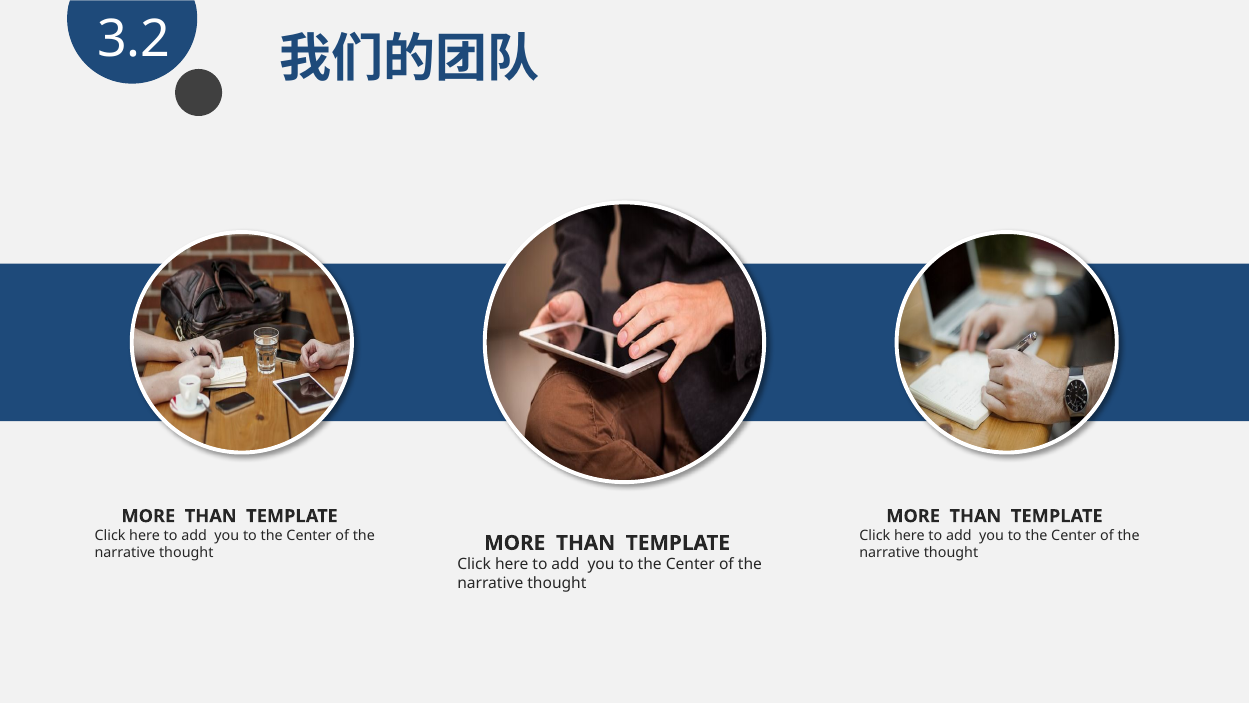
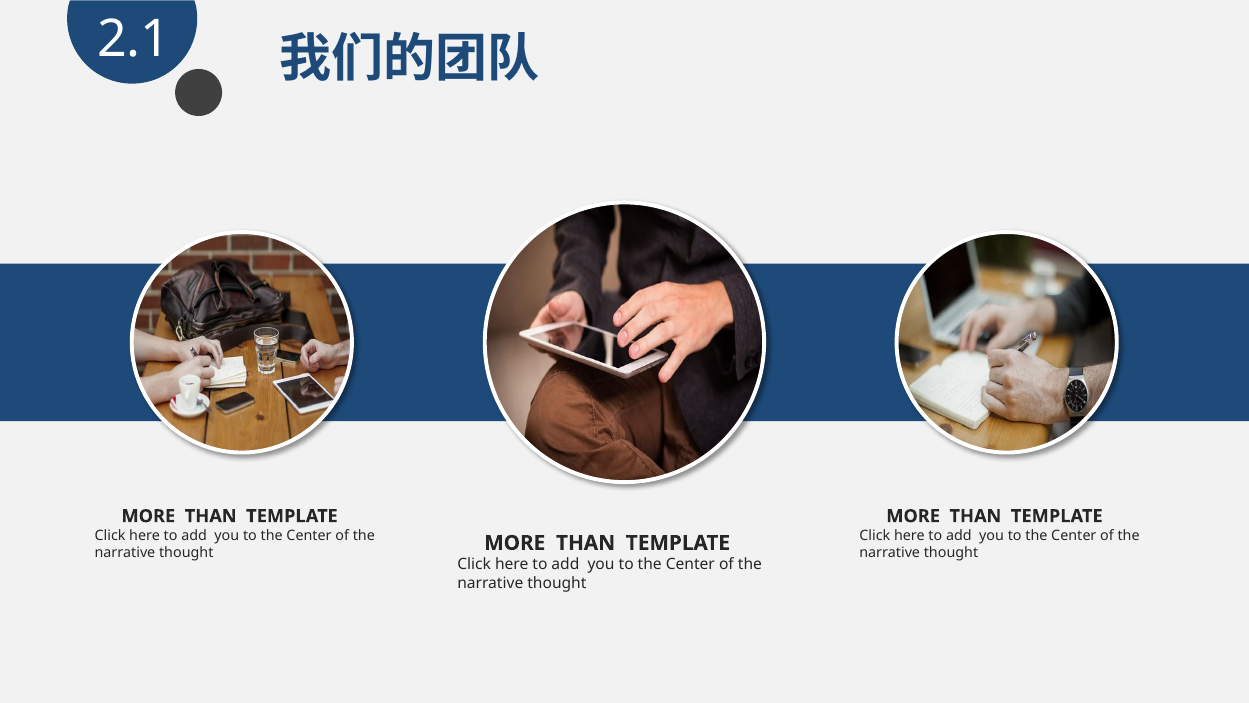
3.2: 3.2 -> 2.1
